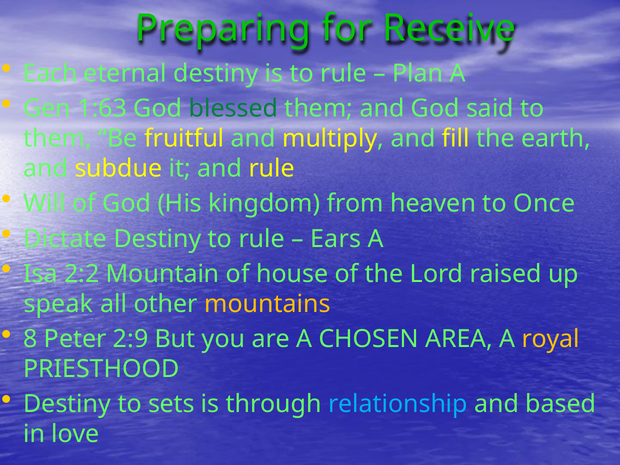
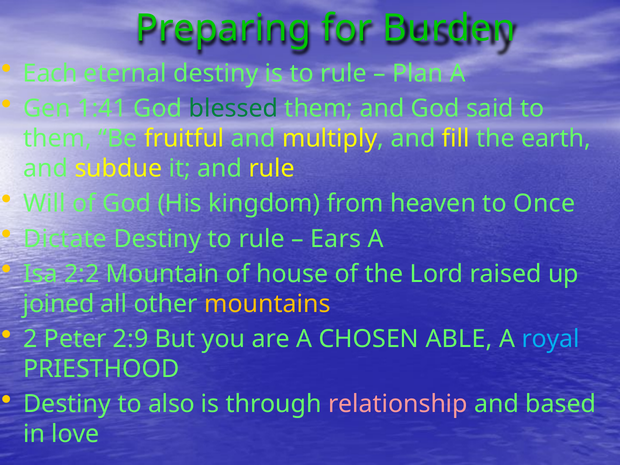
Receive: Receive -> Burden
1:63: 1:63 -> 1:41
speak: speak -> joined
8: 8 -> 2
AREA: AREA -> ABLE
royal colour: yellow -> light blue
sets: sets -> also
relationship colour: light blue -> pink
